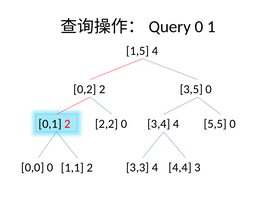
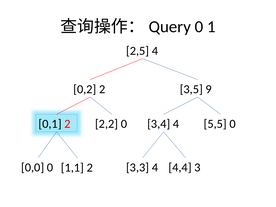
1,5: 1,5 -> 2,5
3,5 0: 0 -> 9
